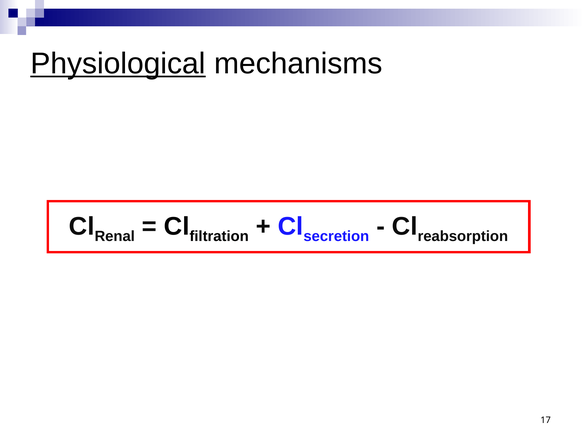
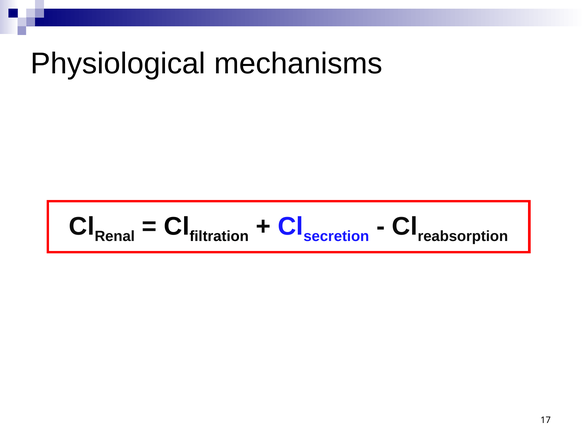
Physiological underline: present -> none
